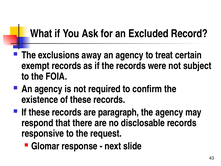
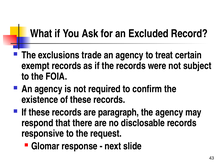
away: away -> trade
